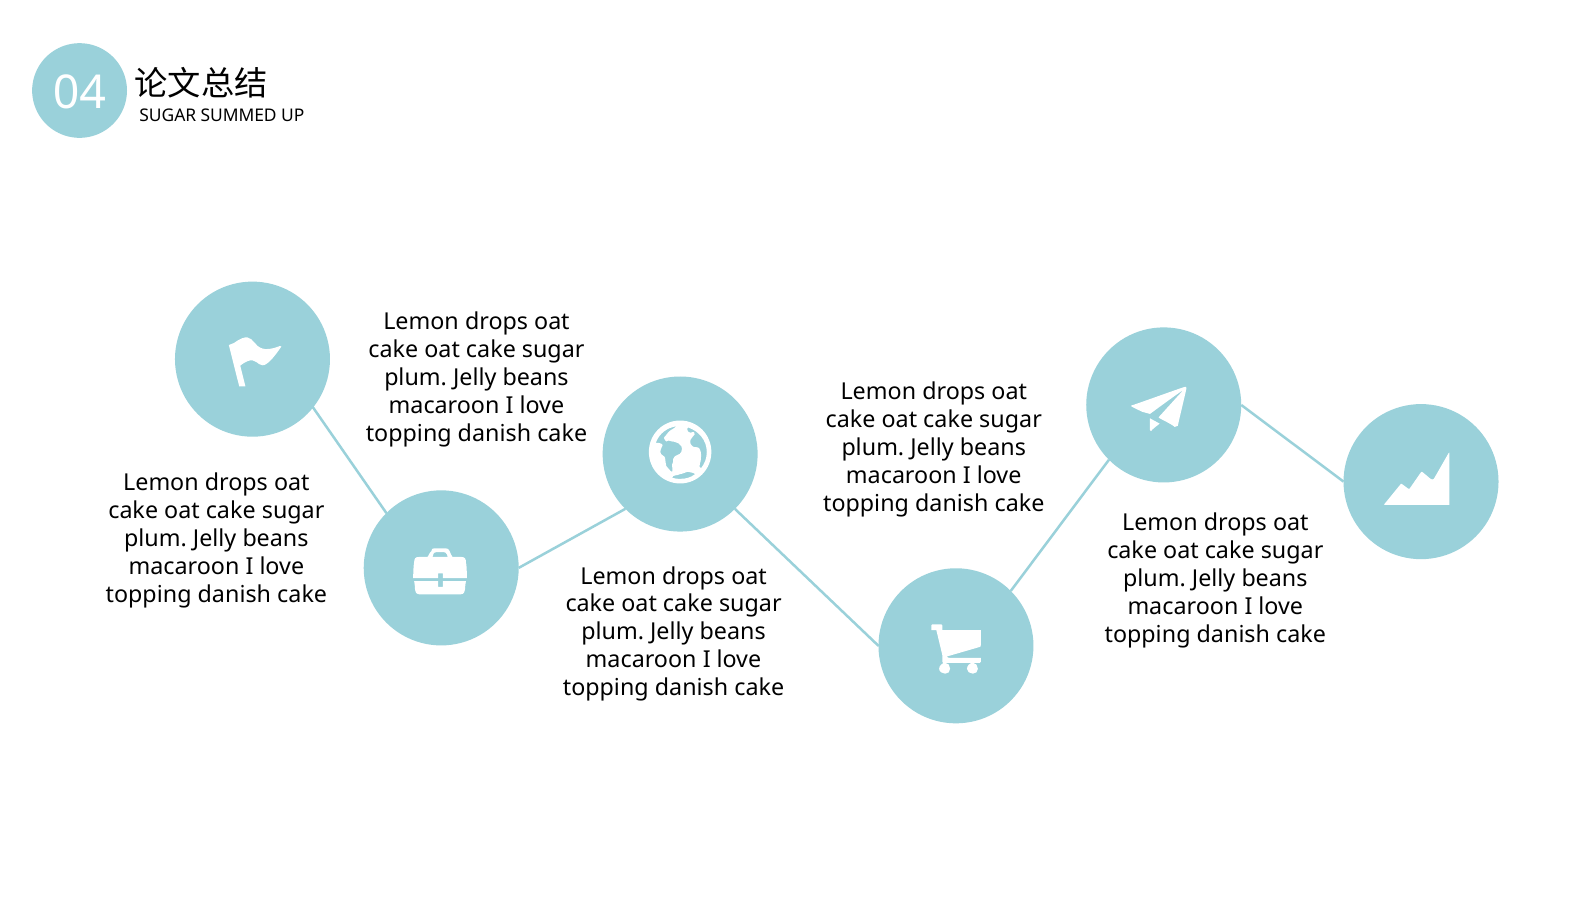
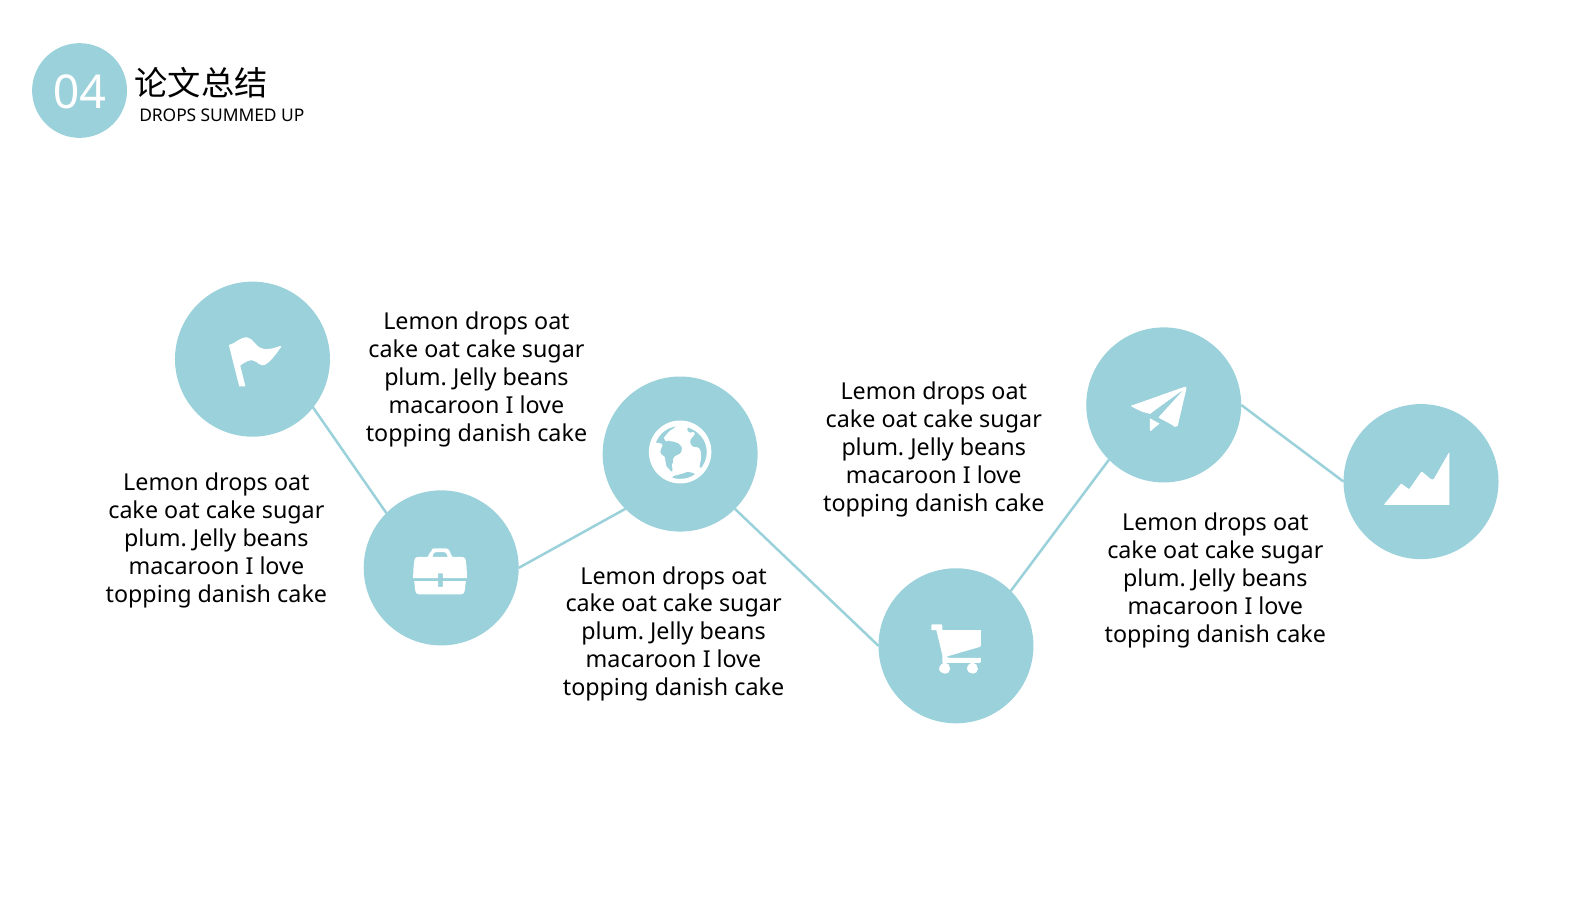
SUGAR at (168, 116): SUGAR -> DROPS
